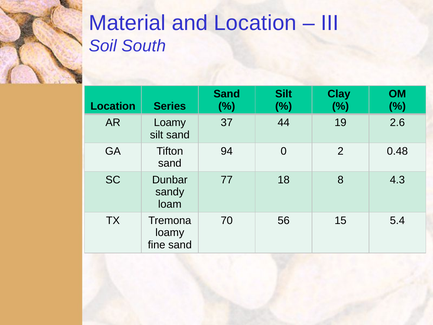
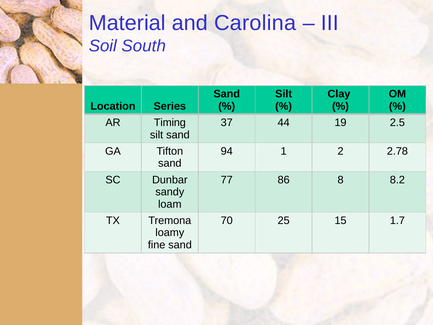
and Location: Location -> Carolina
AR Loamy: Loamy -> Timing
2.6: 2.6 -> 2.5
0: 0 -> 1
0.48: 0.48 -> 2.78
18: 18 -> 86
4.3: 4.3 -> 8.2
56: 56 -> 25
5.4: 5.4 -> 1.7
